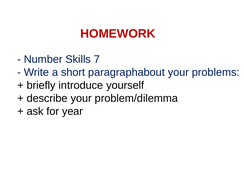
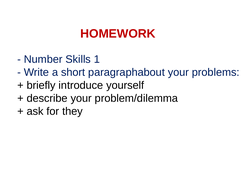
7: 7 -> 1
year: year -> they
